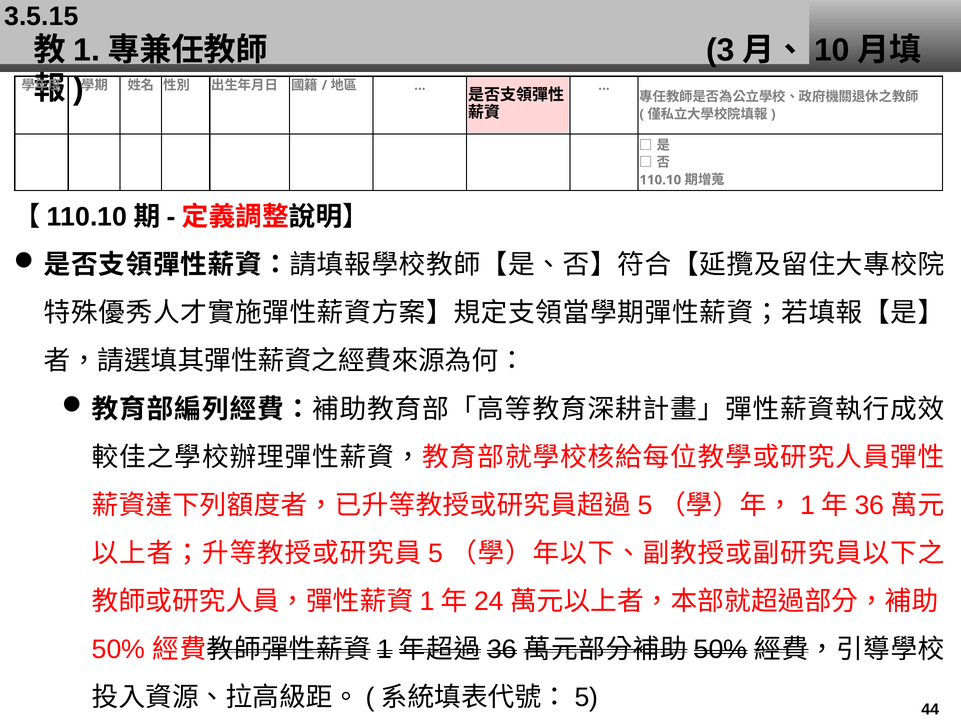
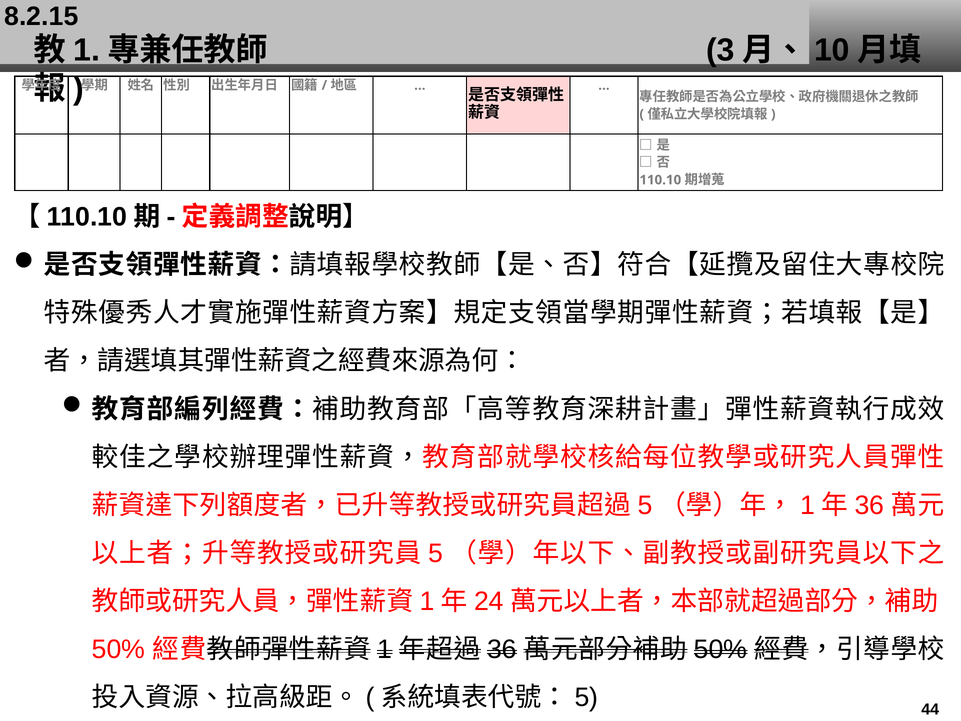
3.5.15: 3.5.15 -> 8.2.15
